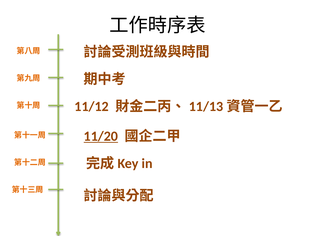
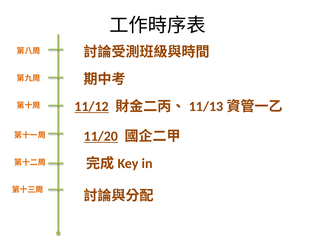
11/12 underline: none -> present
